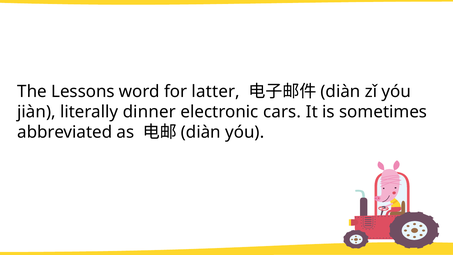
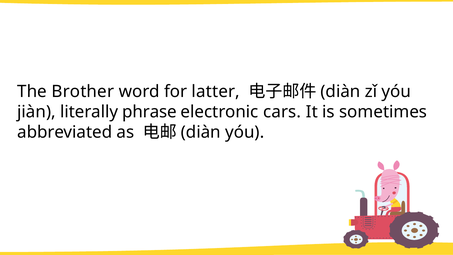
Lessons: Lessons -> Brother
dinner: dinner -> phrase
